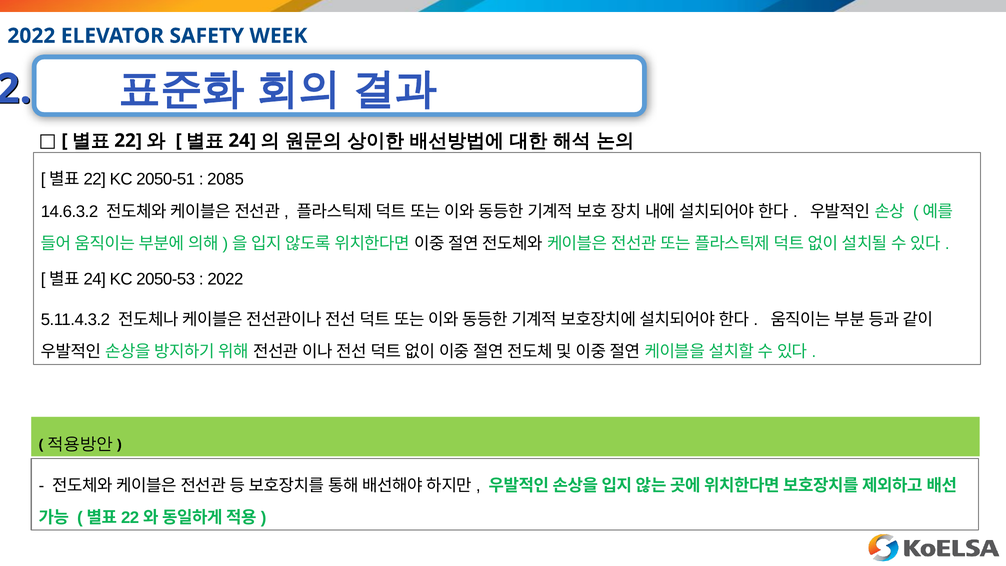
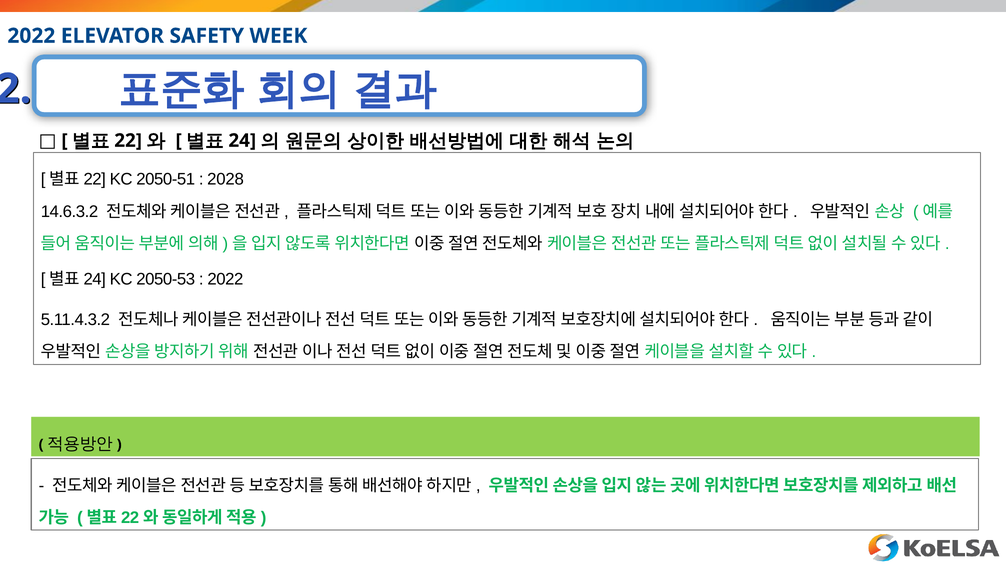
2085: 2085 -> 2028
